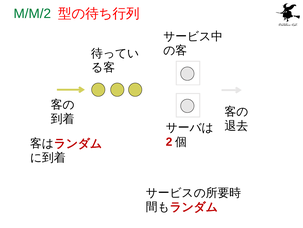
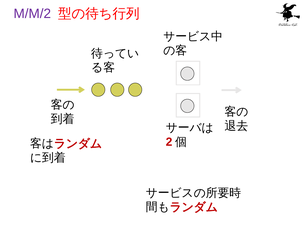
M/M/2 colour: green -> purple
